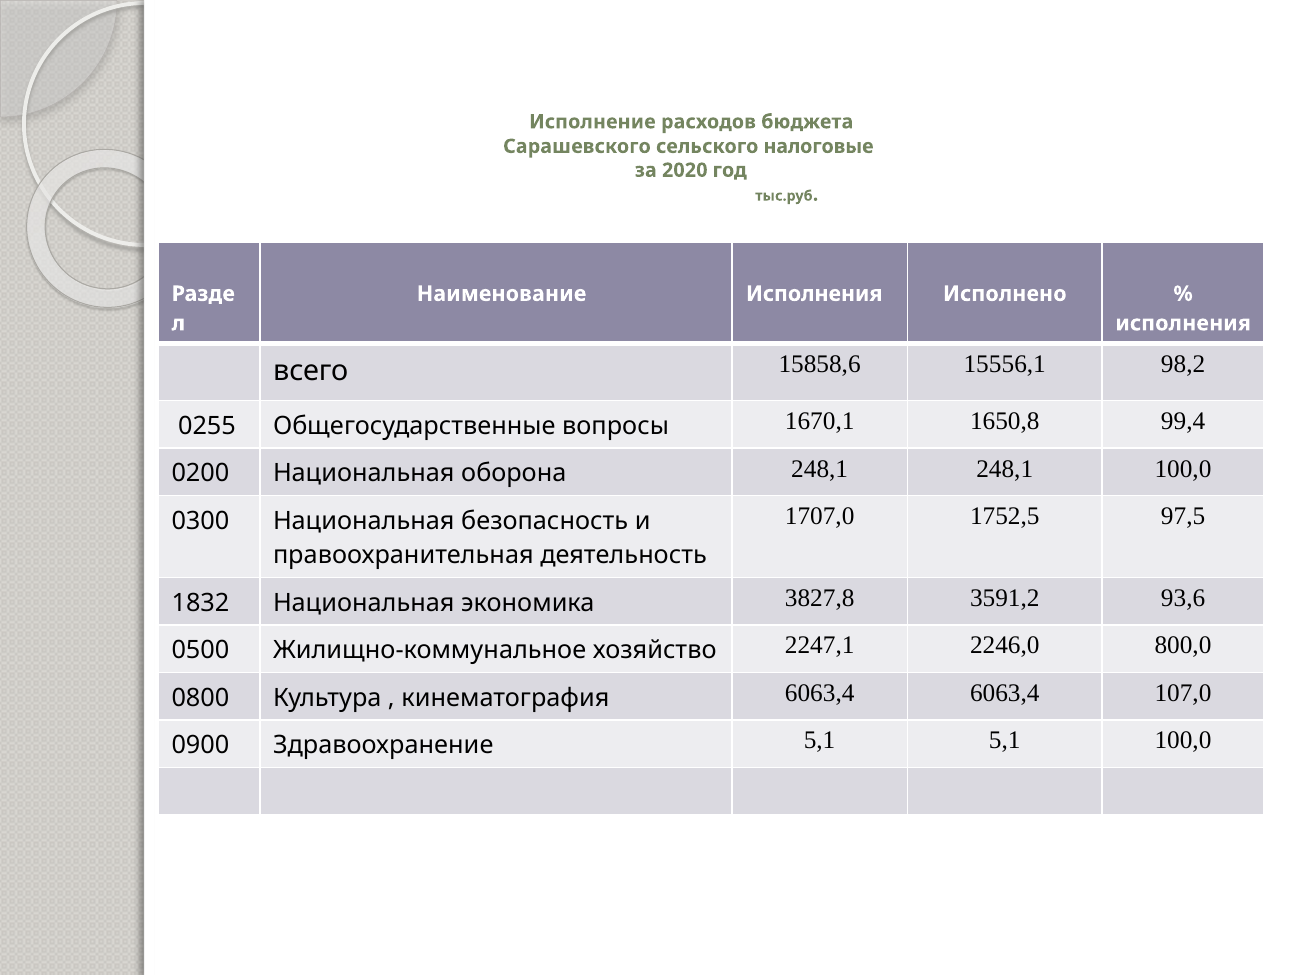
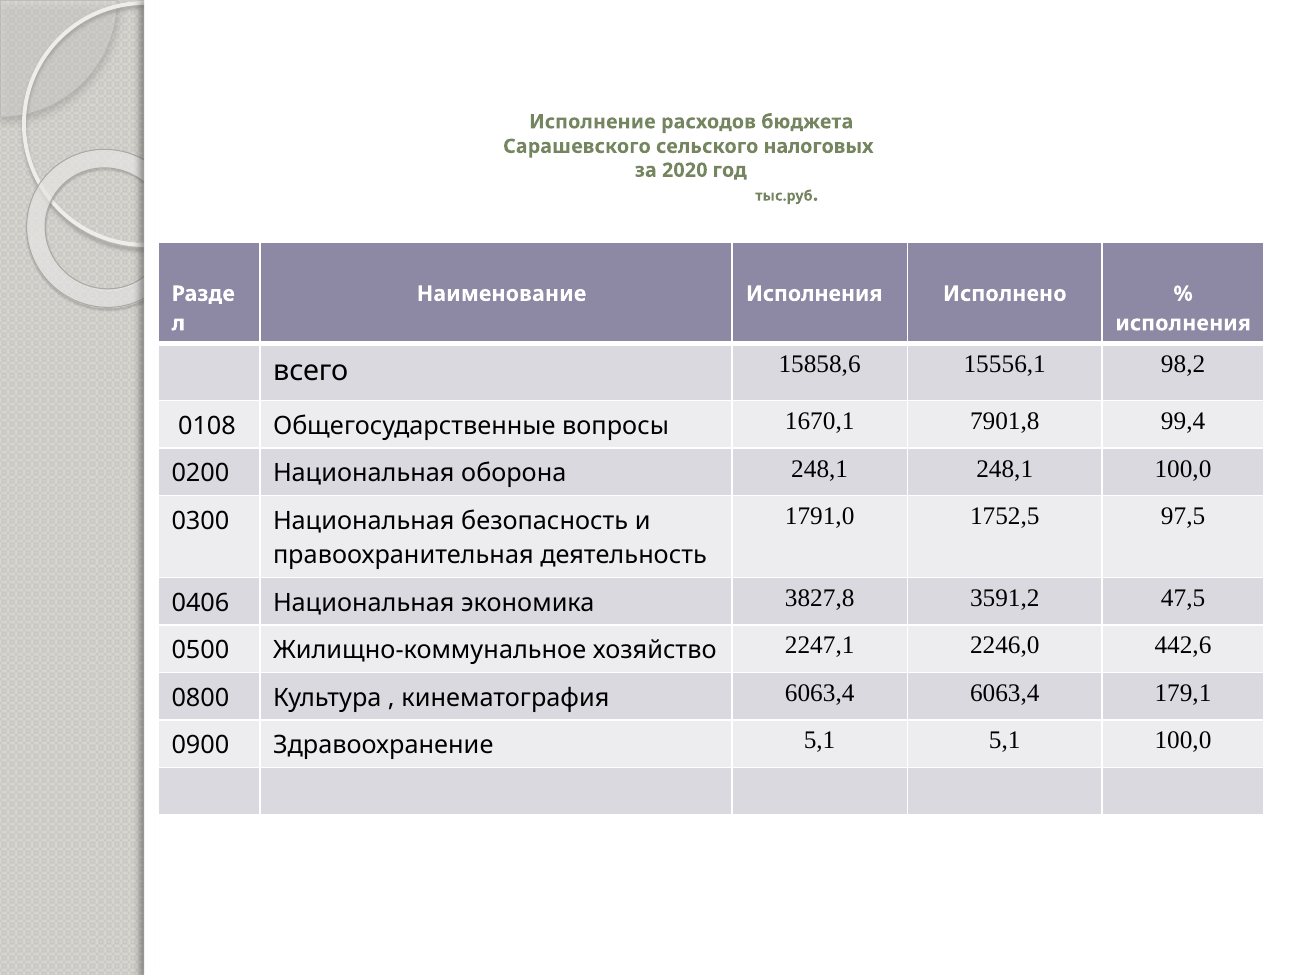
налоговые: налоговые -> налоговых
0255: 0255 -> 0108
1650,8: 1650,8 -> 7901,8
1707,0: 1707,0 -> 1791,0
1832: 1832 -> 0406
93,6: 93,6 -> 47,5
800,0: 800,0 -> 442,6
107,0: 107,0 -> 179,1
